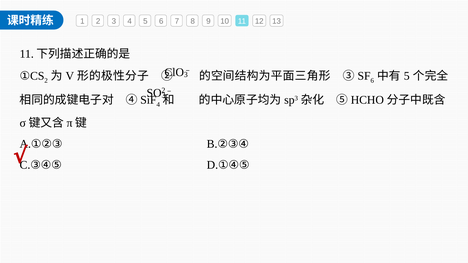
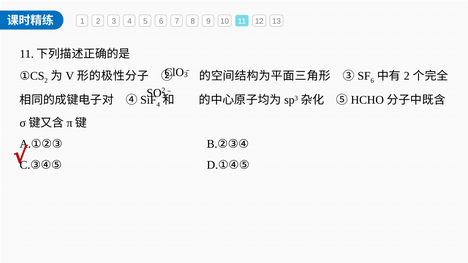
5 at (407, 76): 5 -> 2
